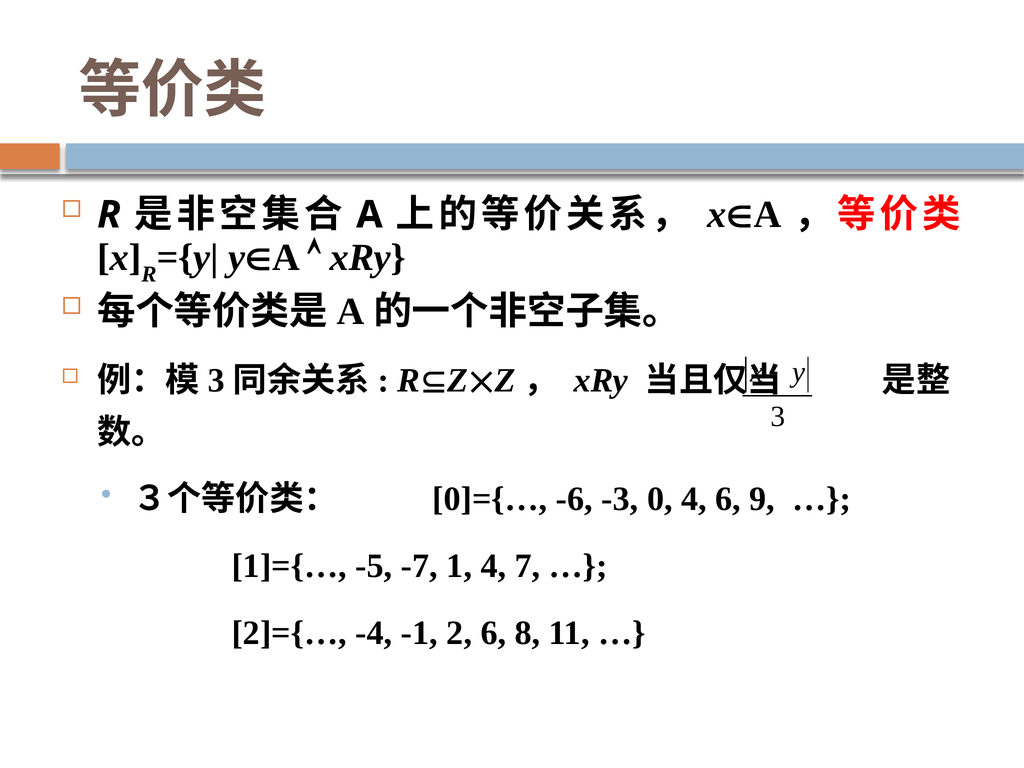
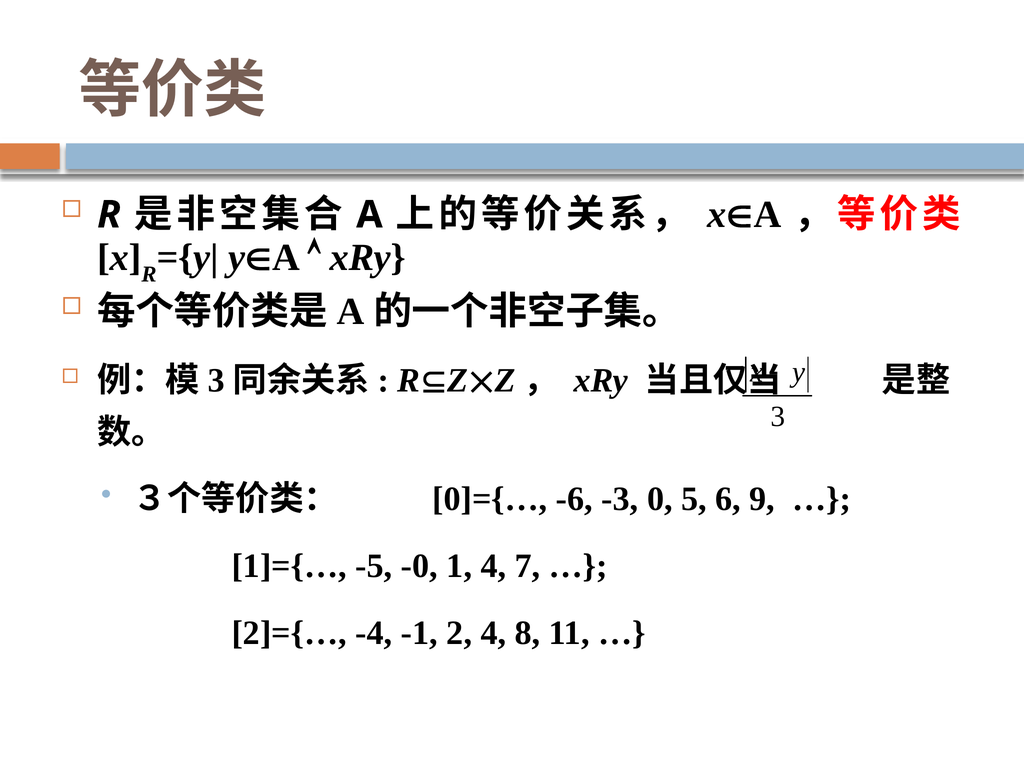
0 4: 4 -> 5
-7: -7 -> -0
2 6: 6 -> 4
